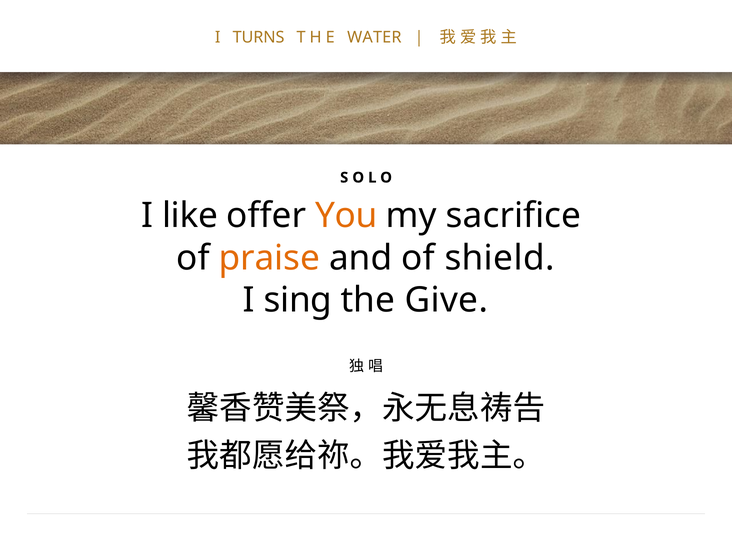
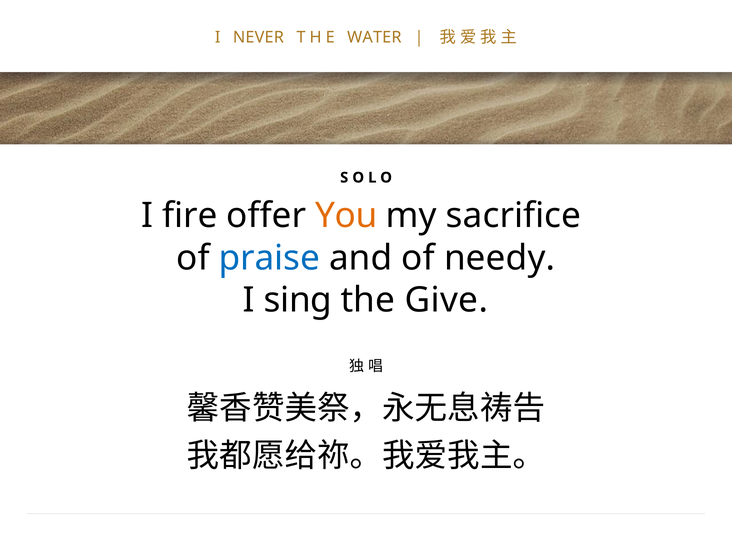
TURNS: TURNS -> NEVER
like: like -> fire
praise colour: orange -> blue
shield: shield -> needy
